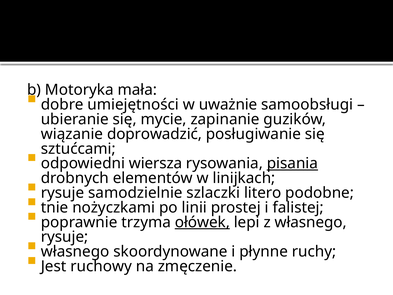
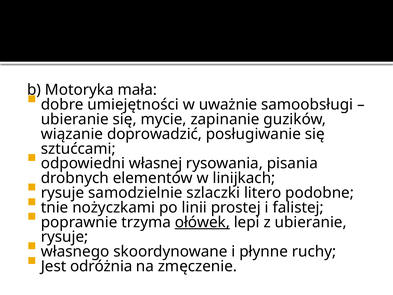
wiersza: wiersza -> własnej
pisania underline: present -> none
z własnego: własnego -> ubieranie
ruchowy: ruchowy -> odróżnia
